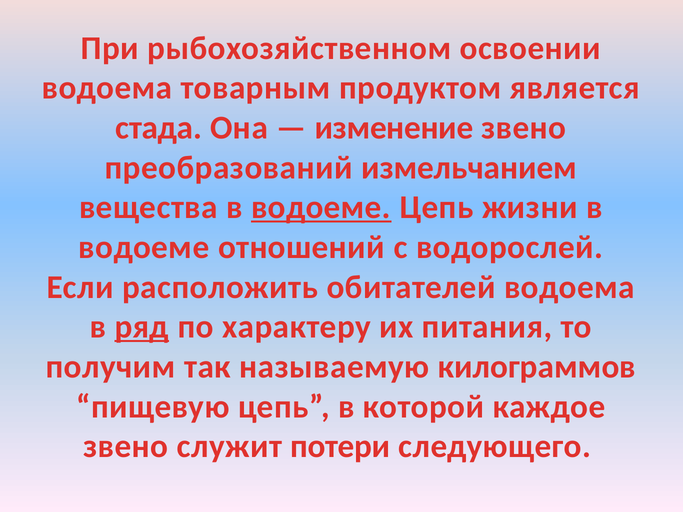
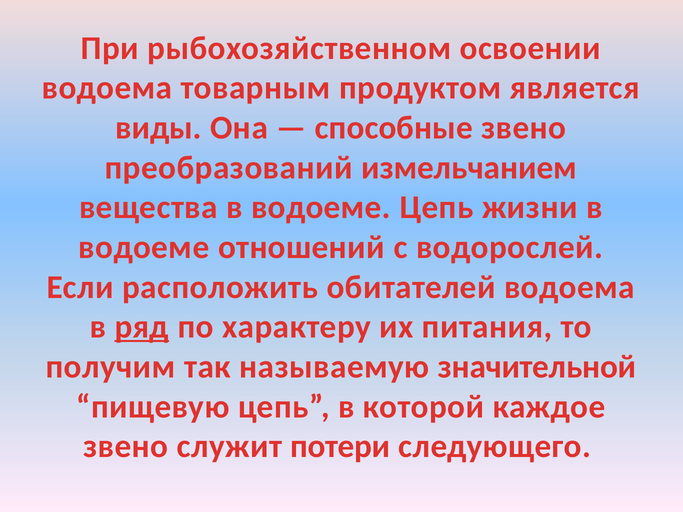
стада: стада -> виды
изменение: изменение -> способные
водоеме at (321, 207) underline: present -> none
килограммов: килограммов -> значительной
